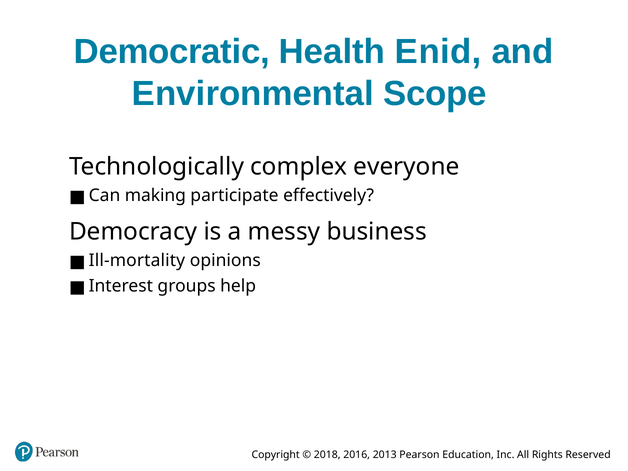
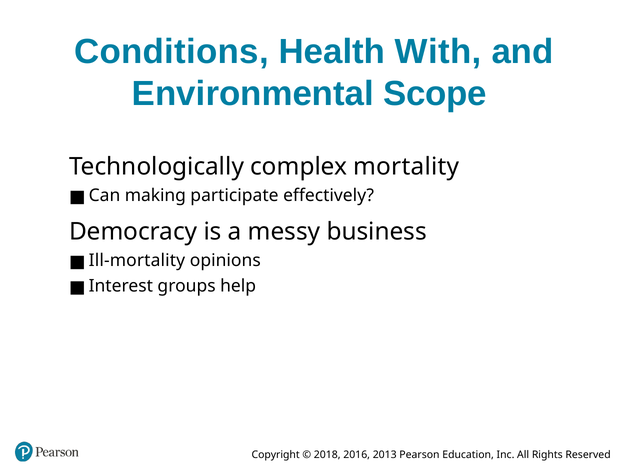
Democratic: Democratic -> Conditions
Enid: Enid -> With
everyone: everyone -> mortality
